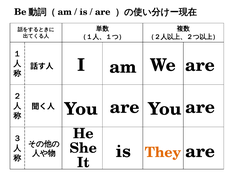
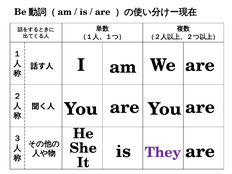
They colour: orange -> purple
